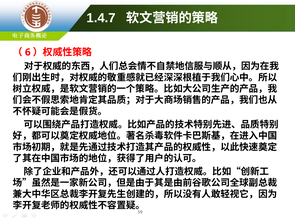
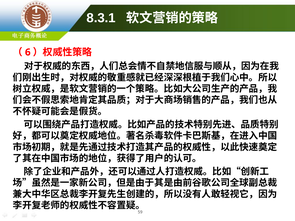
1.4.7: 1.4.7 -> 8.3.1
